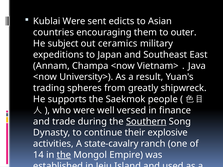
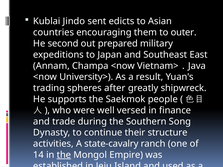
Kublai Were: Were -> Jindo
subject: subject -> second
ceramics: ceramics -> prepared
from: from -> after
Southern underline: present -> none
explosive: explosive -> structure
